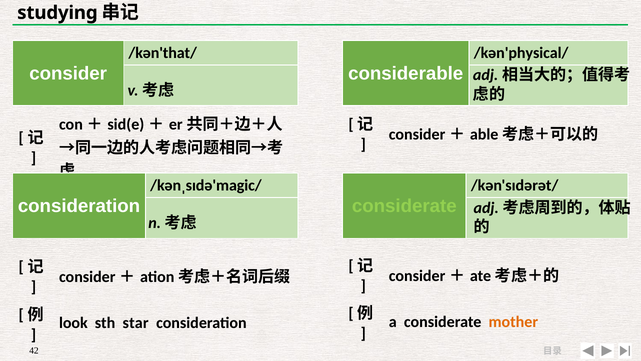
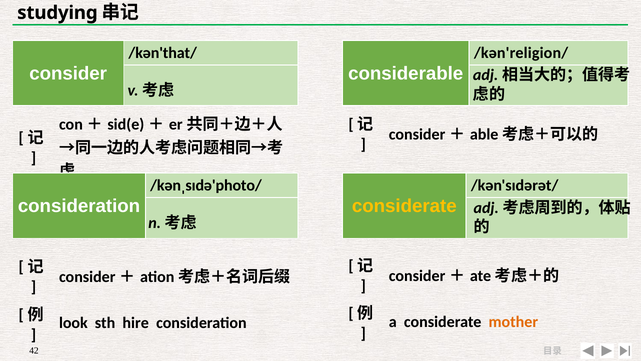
/kən'physical/: /kən'physical/ -> /kən'religion/
/kənˌsɪdə'magic/: /kənˌsɪdə'magic/ -> /kənˌsɪdə'photo/
considerate at (404, 206) colour: light green -> yellow
star: star -> hire
